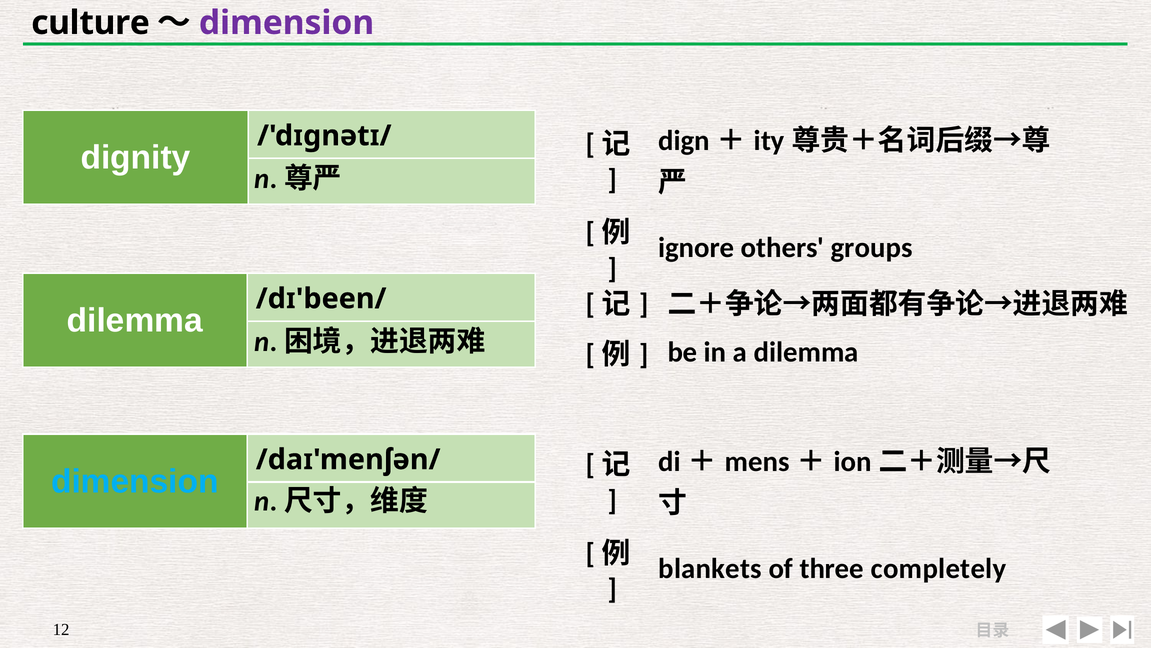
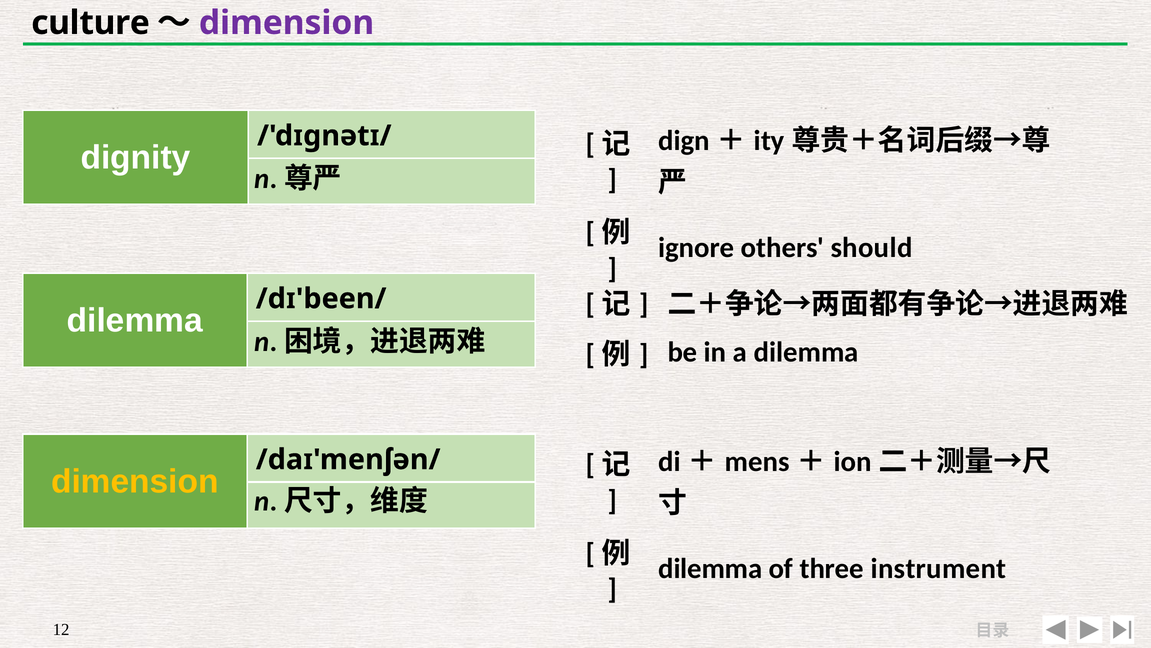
groups: groups -> should
dimension at (135, 481) colour: light blue -> yellow
blankets at (710, 568): blankets -> dilemma
completely: completely -> instrument
